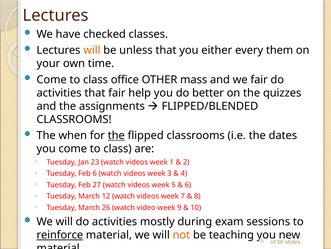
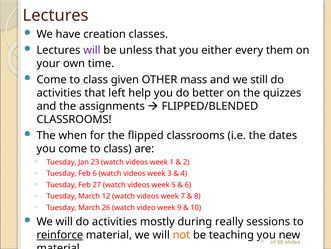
checked: checked -> creation
will at (92, 50) colour: orange -> purple
office: office -> given
we fair: fair -> still
that fair: fair -> left
the at (116, 135) underline: present -> none
exam: exam -> really
